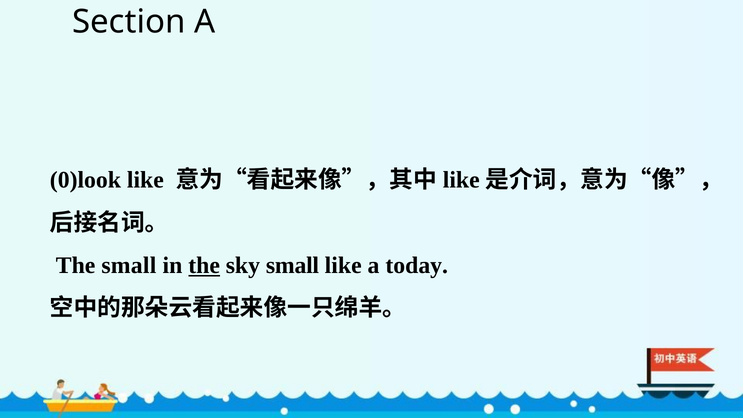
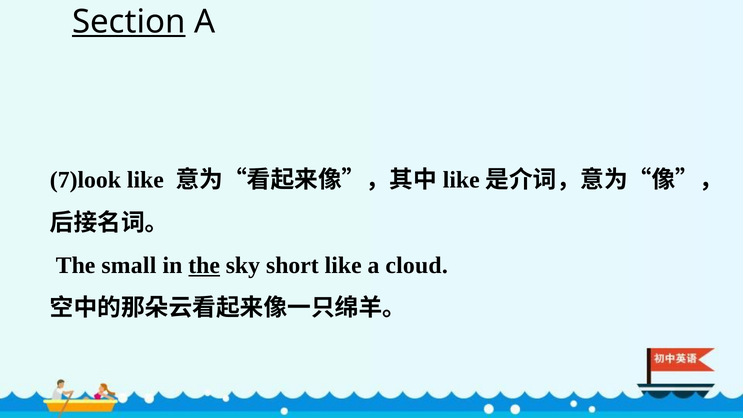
Section underline: none -> present
0)look: 0)look -> 7)look
sky small: small -> short
today: today -> cloud
